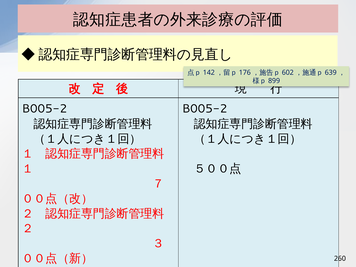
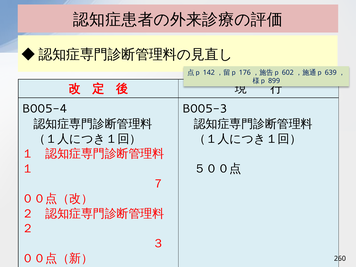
B005-2 at (44, 109): B005-2 -> B005-4
B005-2 at (205, 109): B005-2 -> B005-3
